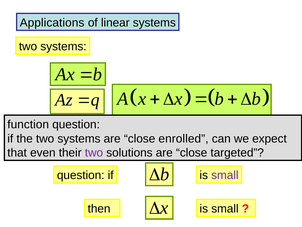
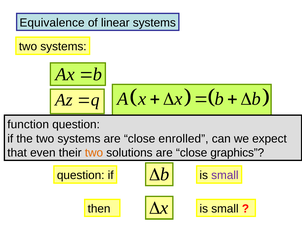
Applications: Applications -> Equivalence
two at (94, 152) colour: purple -> orange
targeted: targeted -> graphics
